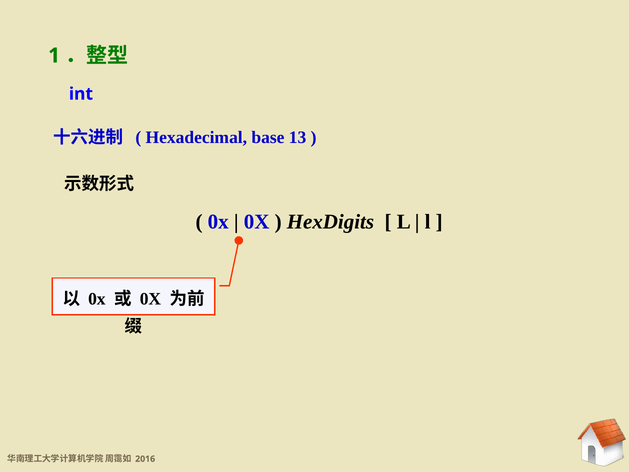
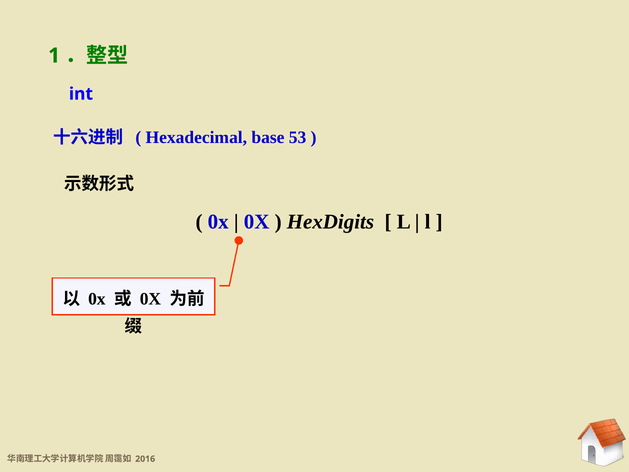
13: 13 -> 53
